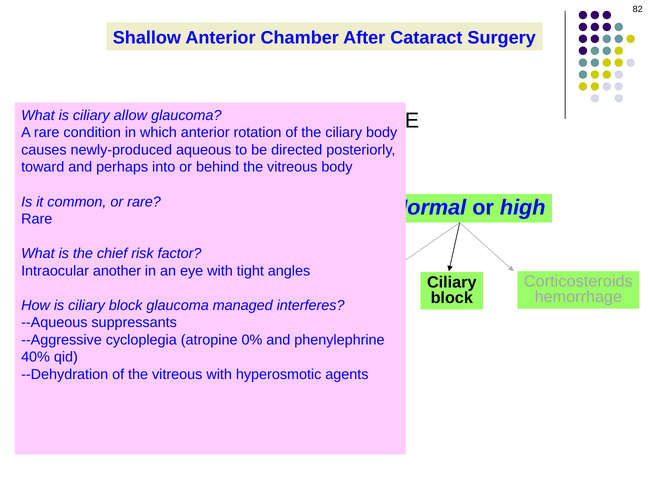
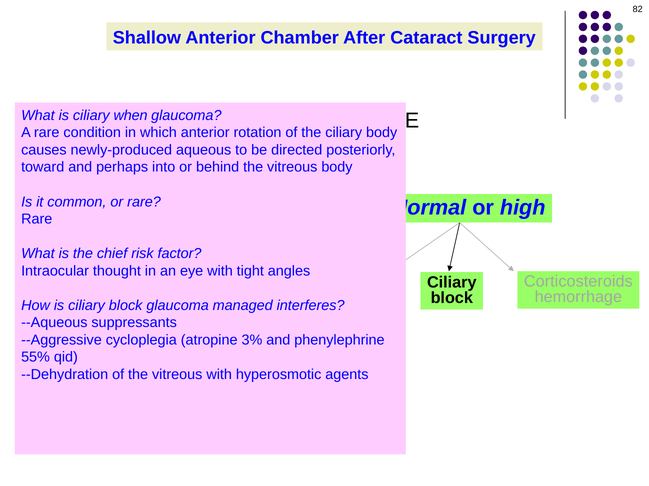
allow: allow -> when
another: another -> thought
0%: 0% -> 3%
40%: 40% -> 55%
